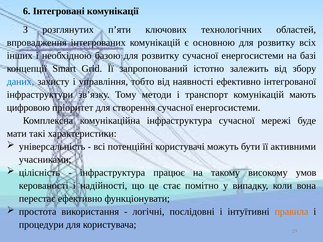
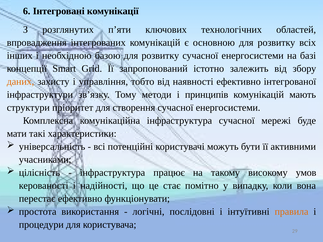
даних colour: blue -> orange
транспорт: транспорт -> принципів
цифровою: цифровою -> структури
